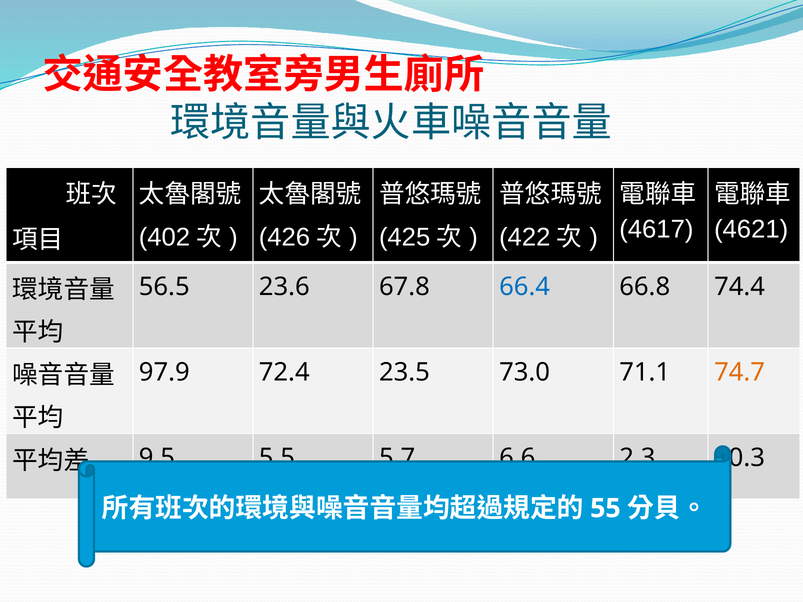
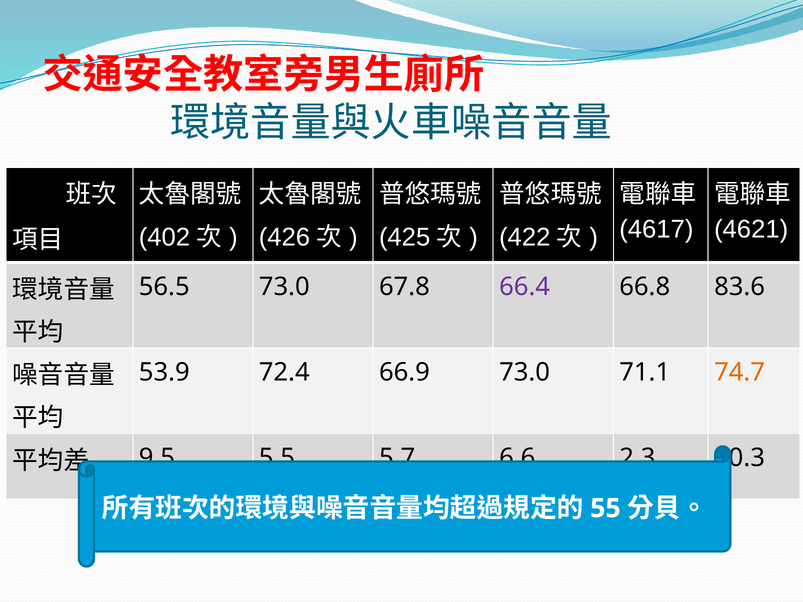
56.5 23.6: 23.6 -> 73.0
66.4 colour: blue -> purple
74.4: 74.4 -> 83.6
97.9: 97.9 -> 53.9
23.5: 23.5 -> 66.9
